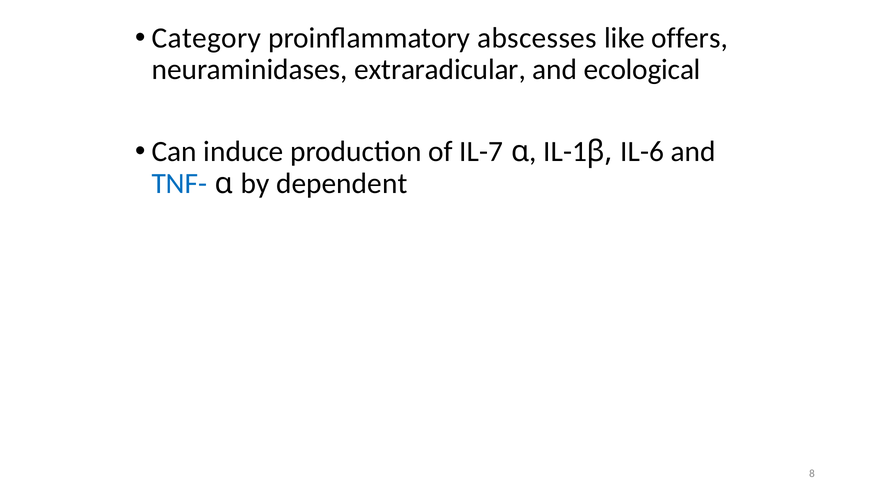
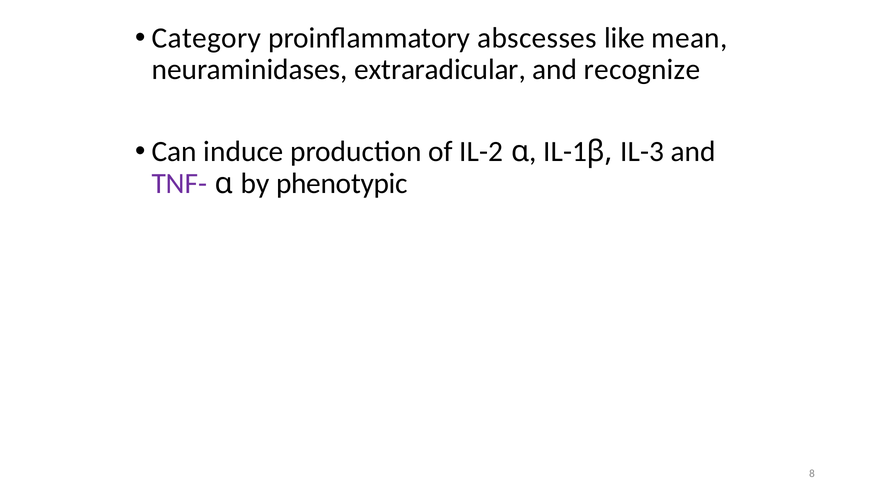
offers: offers -> mean
ecological: ecological -> recognize
IL-7: IL-7 -> IL-2
IL-6: IL-6 -> IL-3
TNF- colour: blue -> purple
dependent: dependent -> phenotypic
